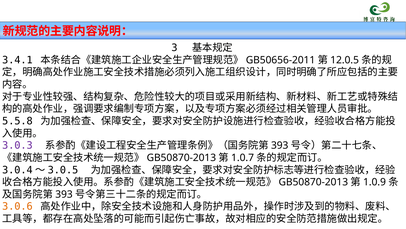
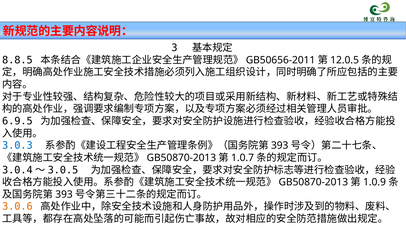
3.4.1: 3.4.1 -> 8.8.5
5.5.8: 5.5.8 -> 6.9.5
3.0.3 colour: purple -> blue
